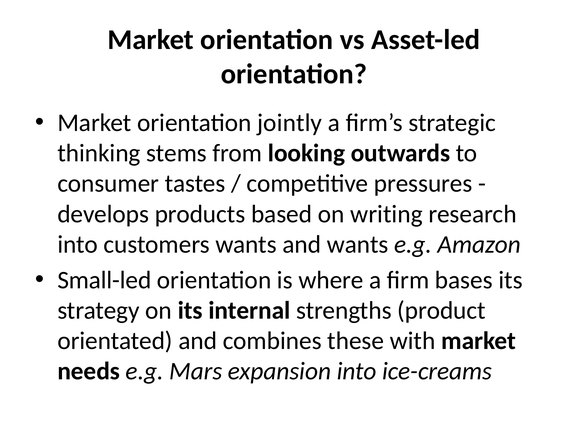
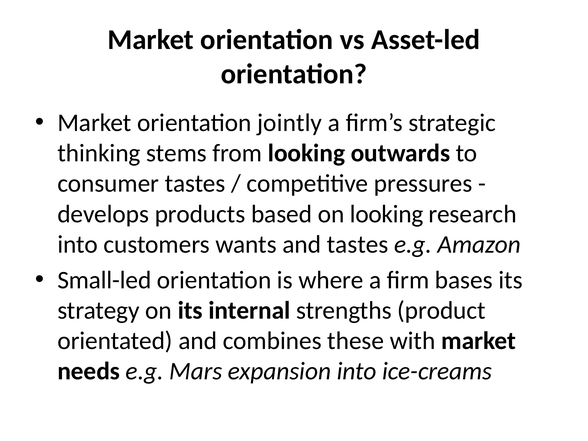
on writing: writing -> looking
and wants: wants -> tastes
